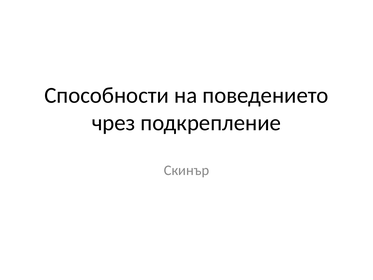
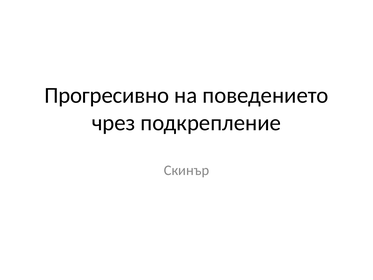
Способности: Способности -> Прогресивно
